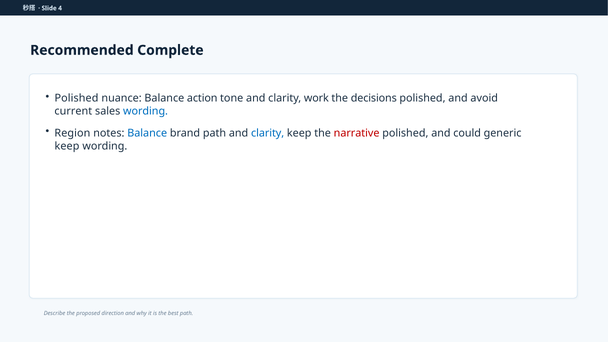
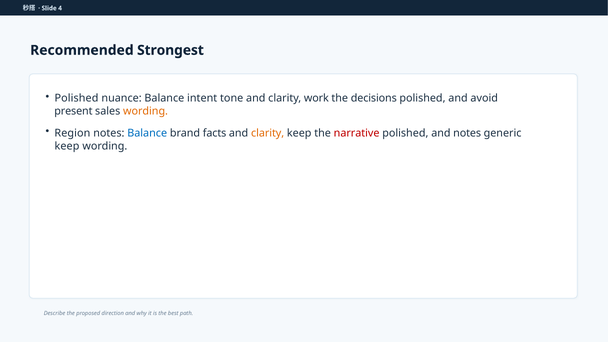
Complete: Complete -> Strongest
action: action -> intent
current: current -> present
wording at (146, 111) colour: blue -> orange
brand path: path -> facts
clarity at (268, 133) colour: blue -> orange
and could: could -> notes
